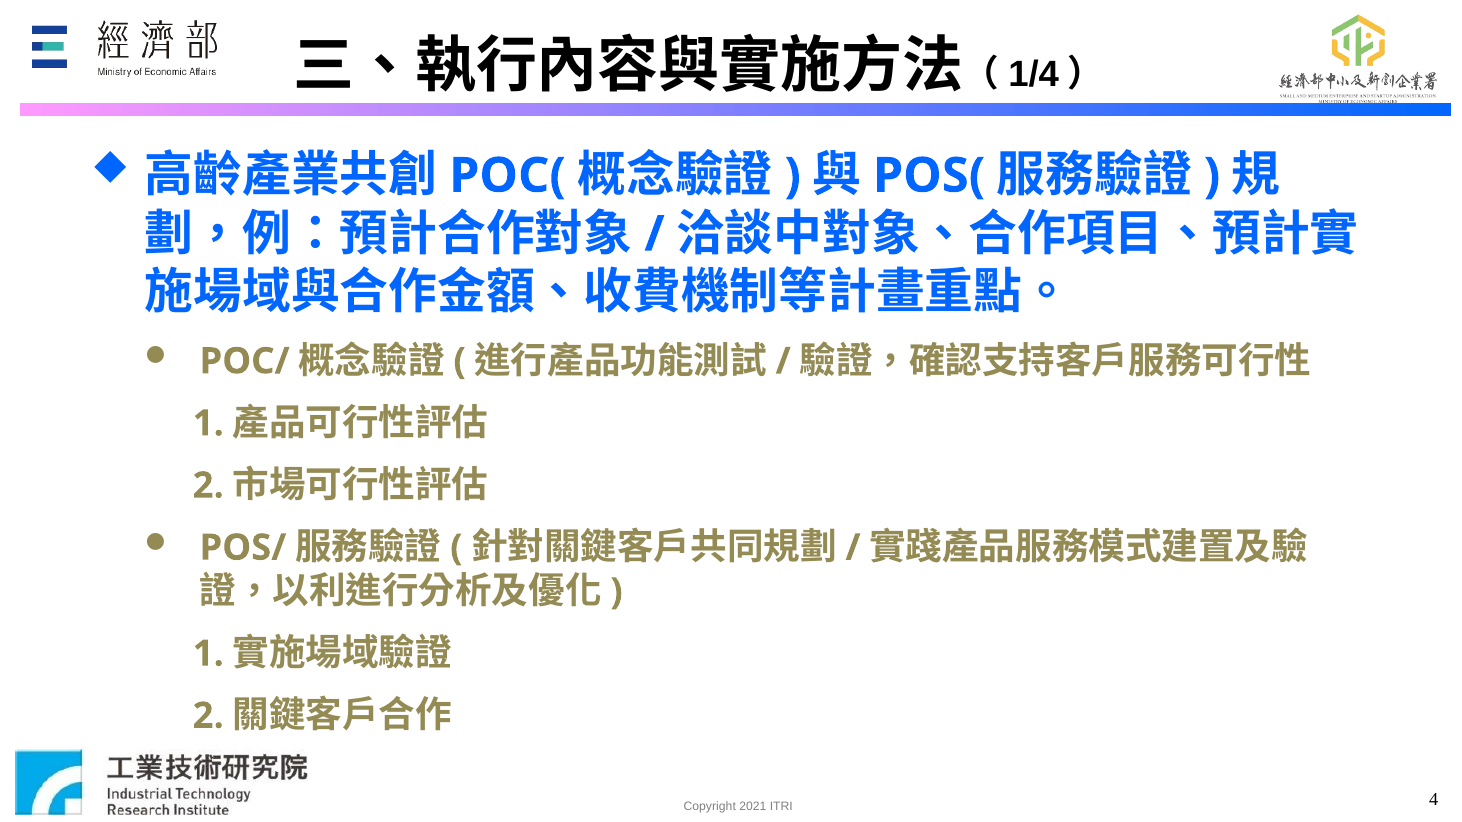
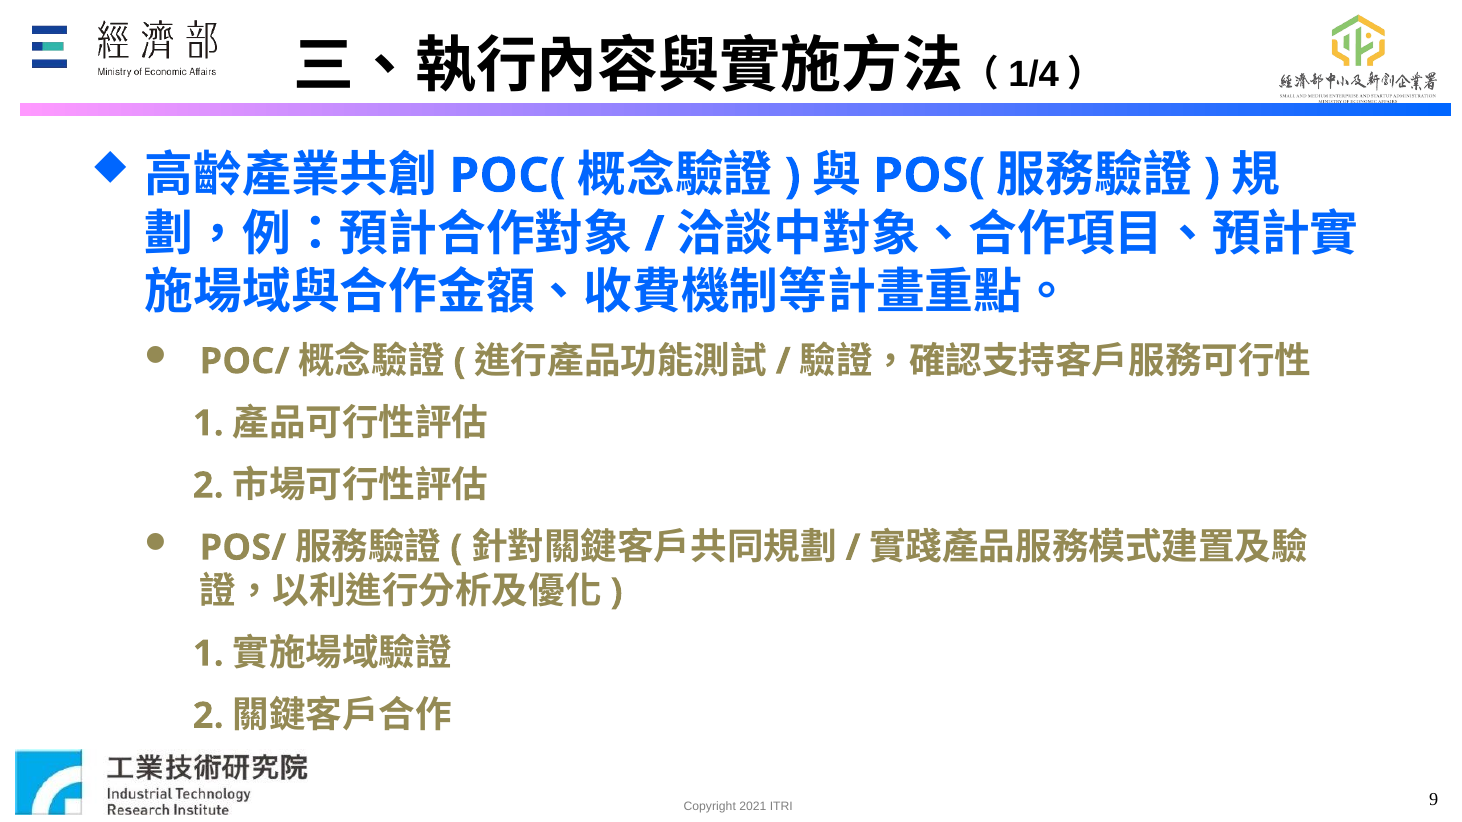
4: 4 -> 9
